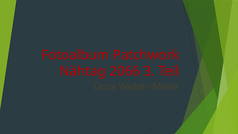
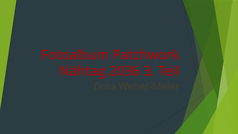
2066: 2066 -> 2036
